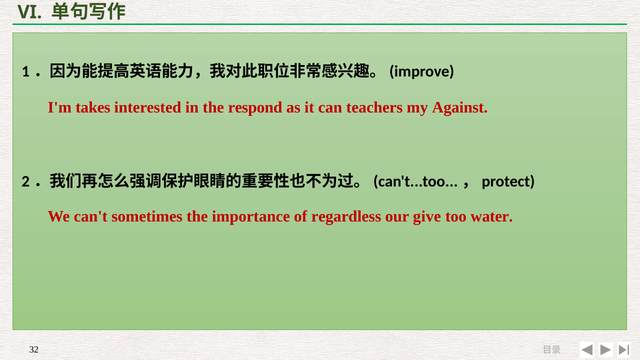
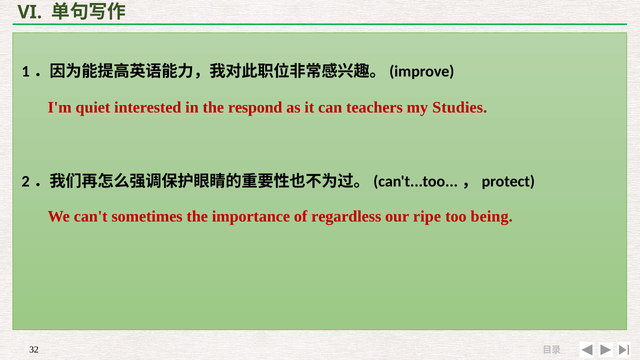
takes: takes -> quiet
Against: Against -> Studies
give: give -> ripe
water: water -> being
